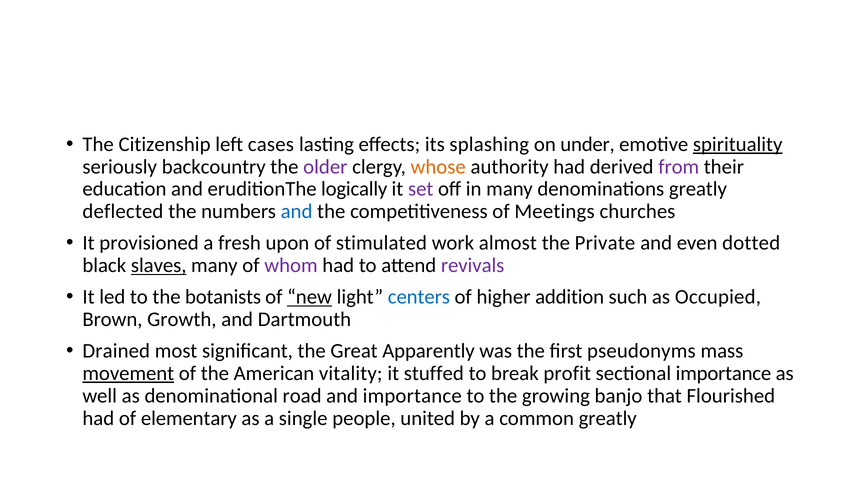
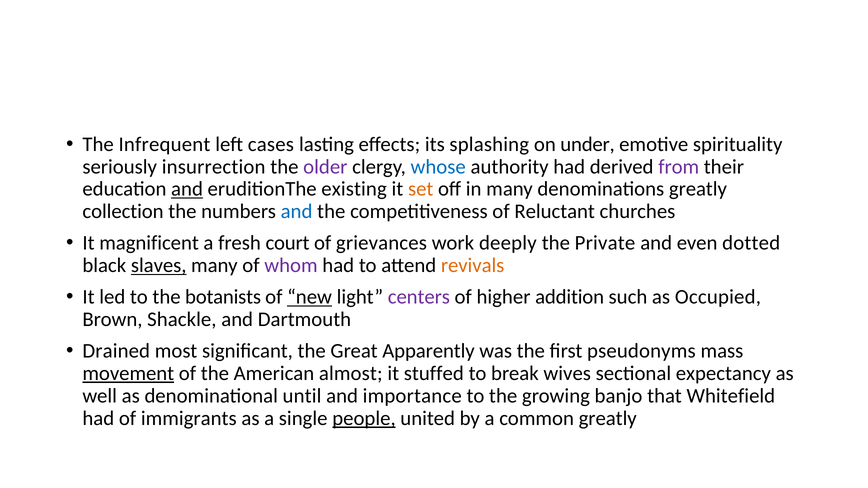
Citizenship: Citizenship -> Infrequent
spirituality underline: present -> none
backcountry: backcountry -> insurrection
whose colour: orange -> blue
and at (187, 189) underline: none -> present
logically: logically -> existing
set colour: purple -> orange
deflected: deflected -> collection
Meetings: Meetings -> Reluctant
provisioned: provisioned -> magnificent
upon: upon -> court
stimulated: stimulated -> grievances
almost: almost -> deeply
revivals colour: purple -> orange
centers colour: blue -> purple
Growth: Growth -> Shackle
vitality: vitality -> almost
profit: profit -> wives
sectional importance: importance -> expectancy
road: road -> until
Flourished: Flourished -> Whitefield
elementary: elementary -> immigrants
people underline: none -> present
